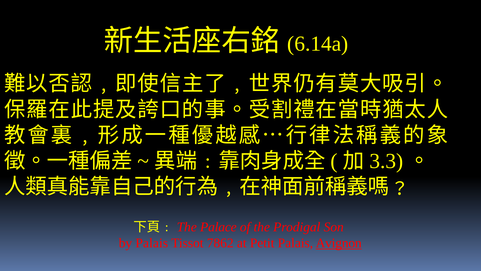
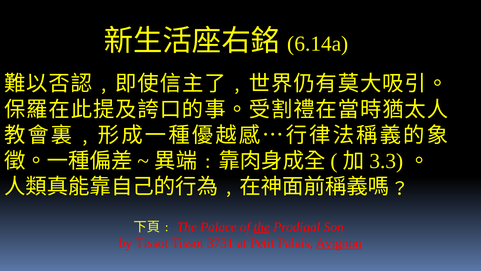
the underline: none -> present
by Palais: Palais -> Tissot
7862: 7862 -> 3731
